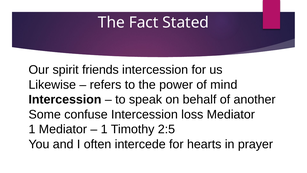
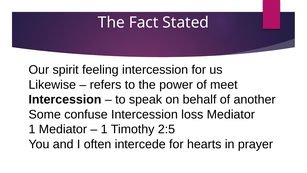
friends: friends -> feeling
mind: mind -> meet
